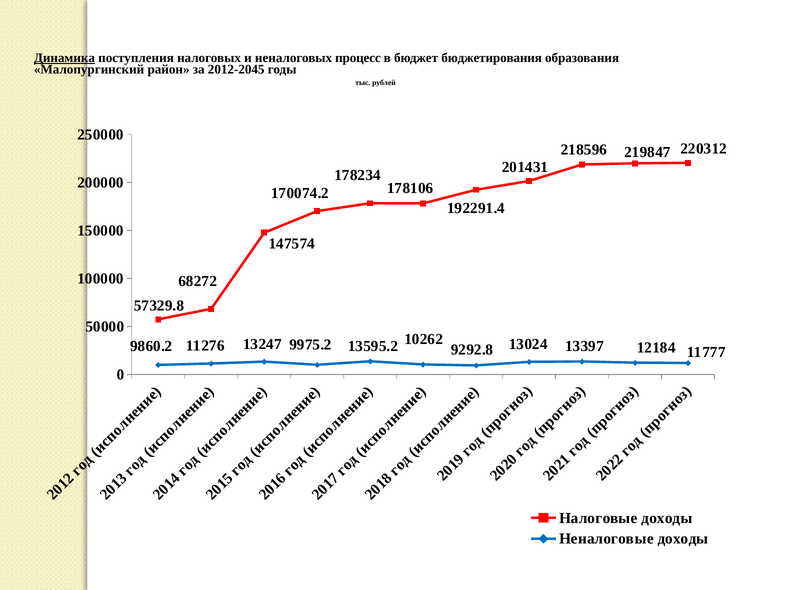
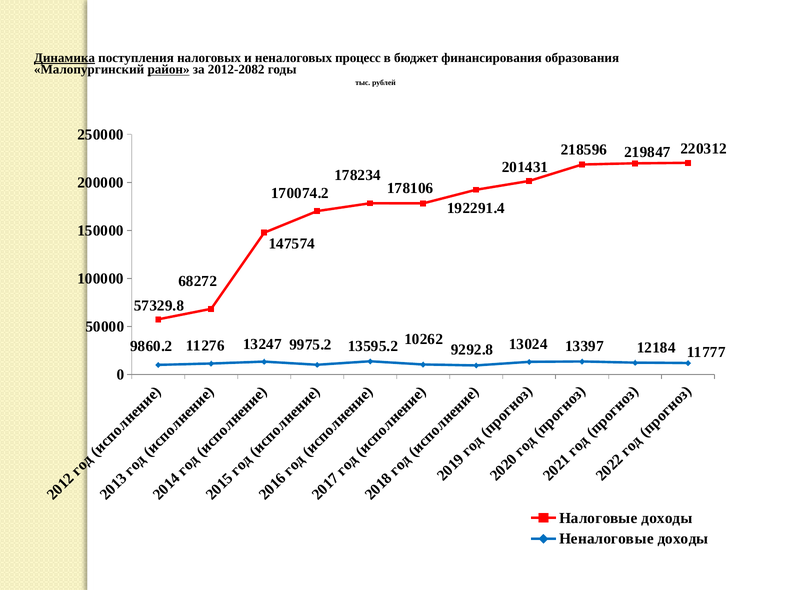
бюджетирования: бюджетирования -> финансирования
район underline: none -> present
2012-2045: 2012-2045 -> 2012-2082
